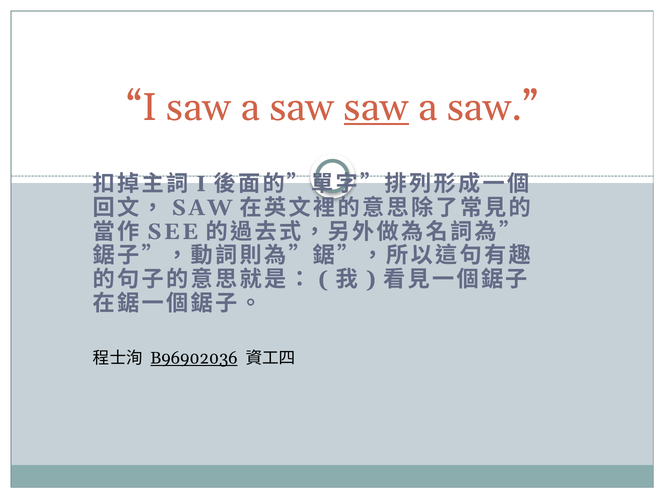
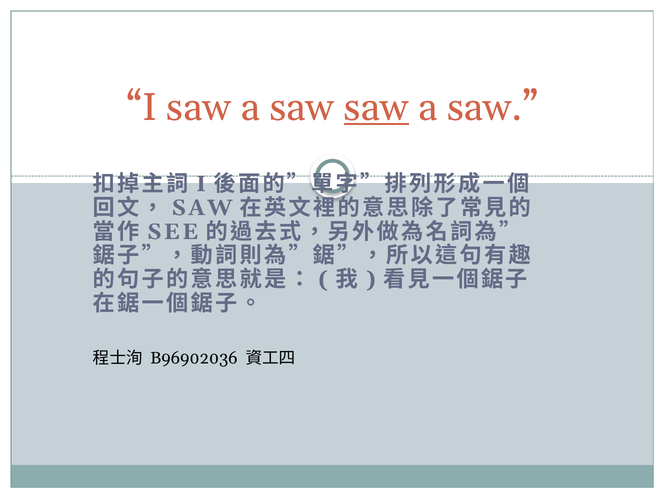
B96902036 underline: present -> none
